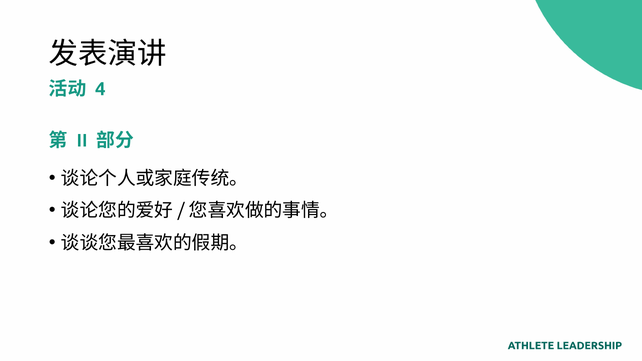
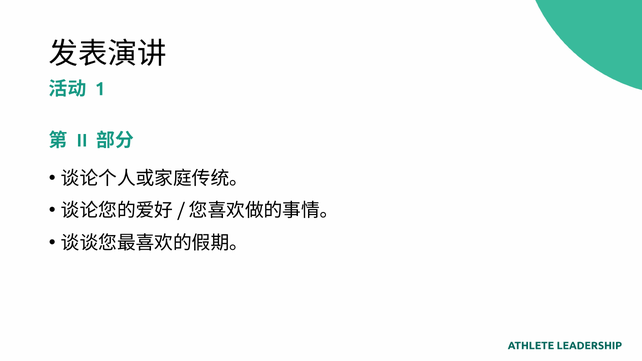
4: 4 -> 1
